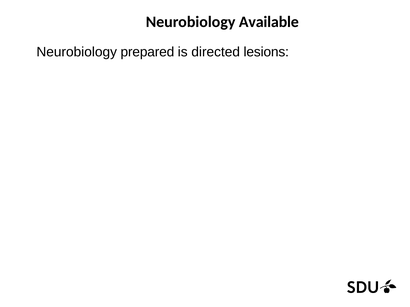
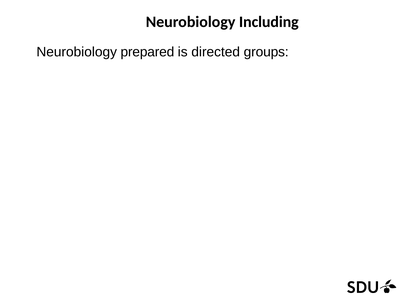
Available: Available -> Including
lesions: lesions -> groups
